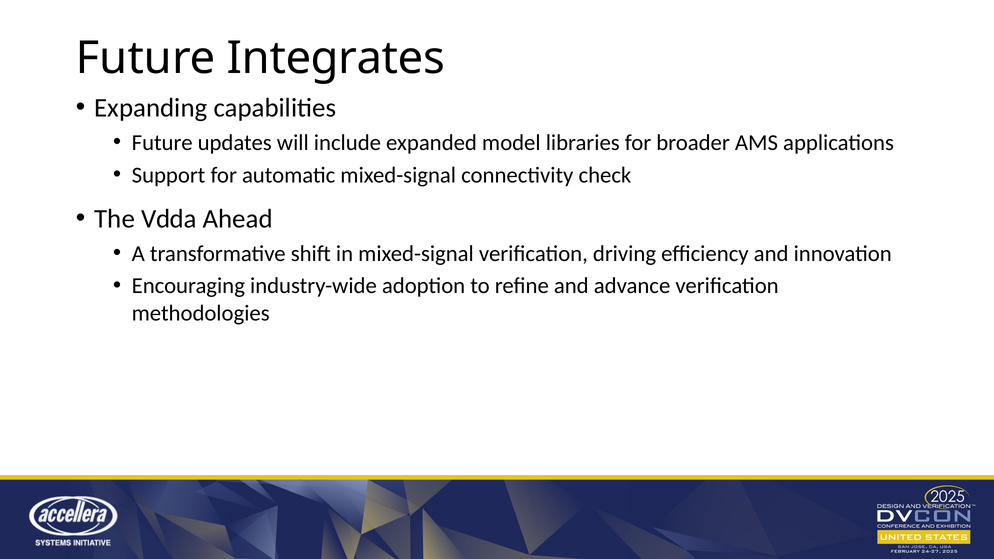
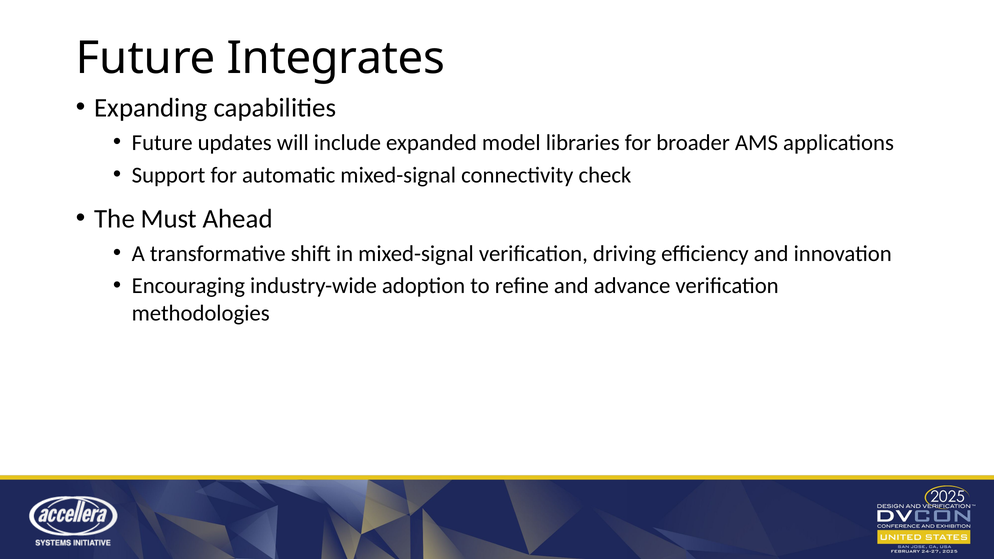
Vdda: Vdda -> Must
